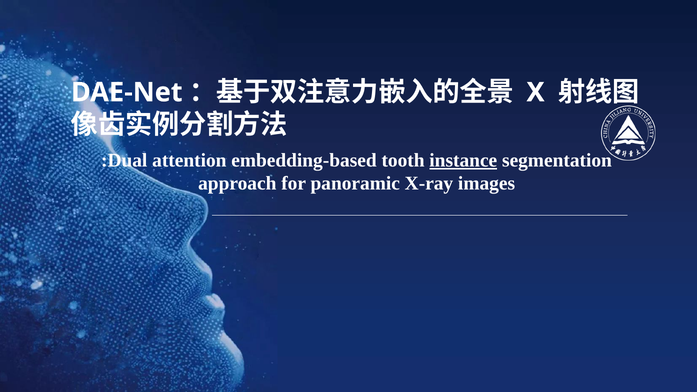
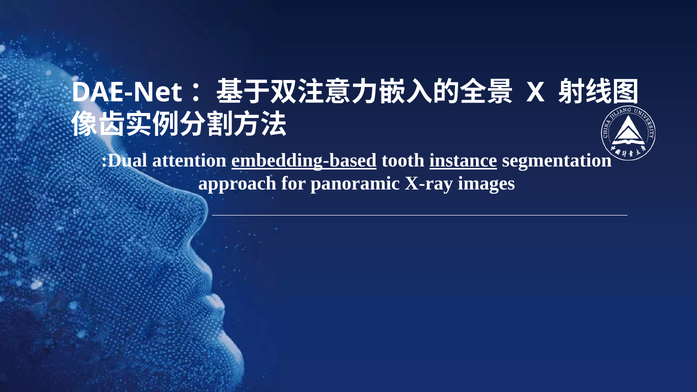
embedding-based underline: none -> present
